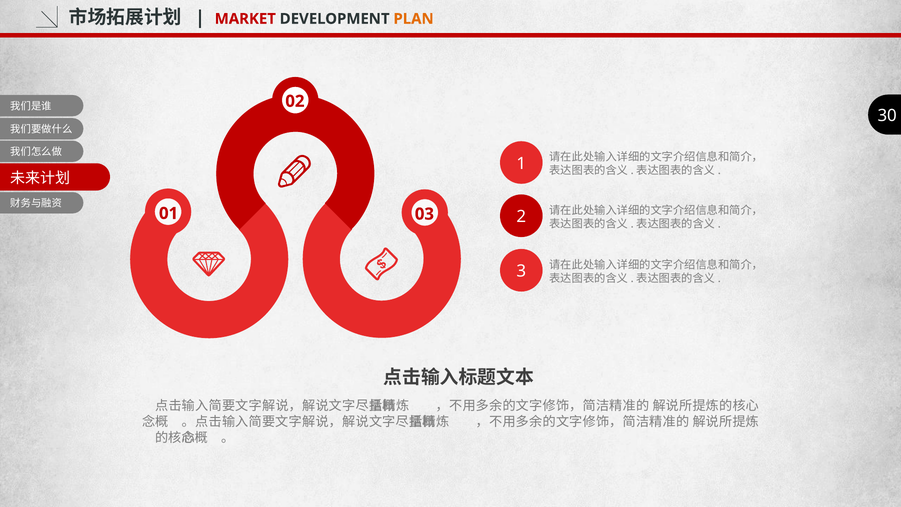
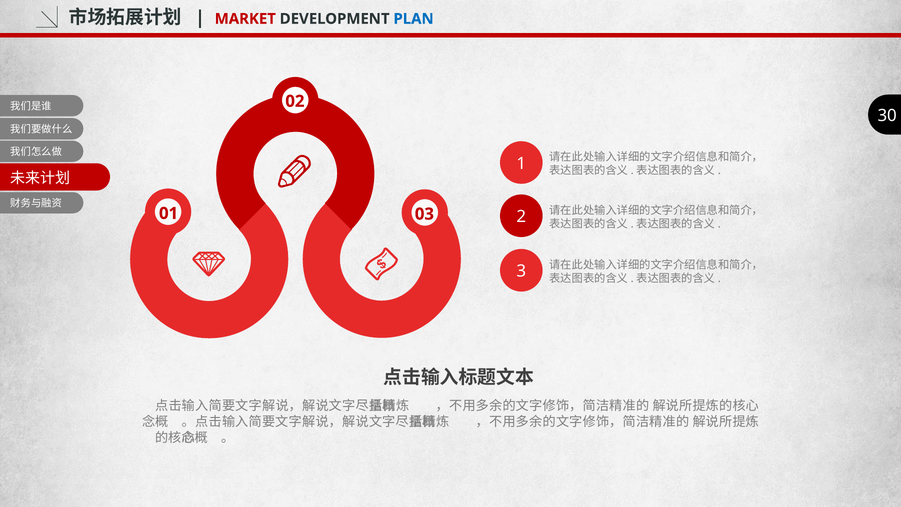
PLAN colour: orange -> blue
